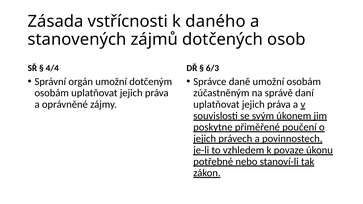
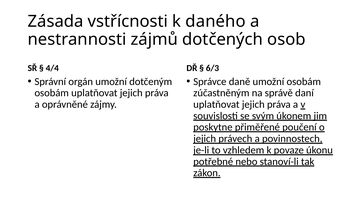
stanovených: stanovených -> nestrannosti
